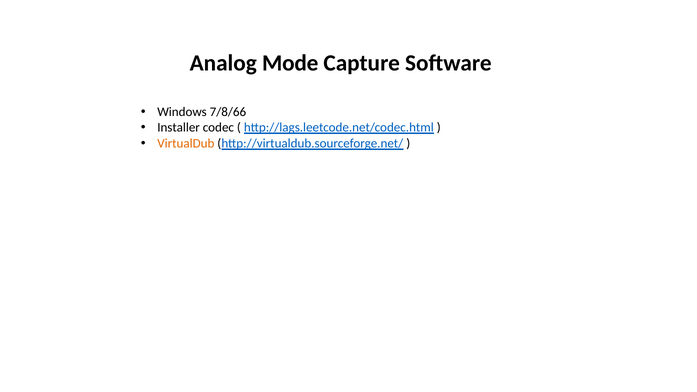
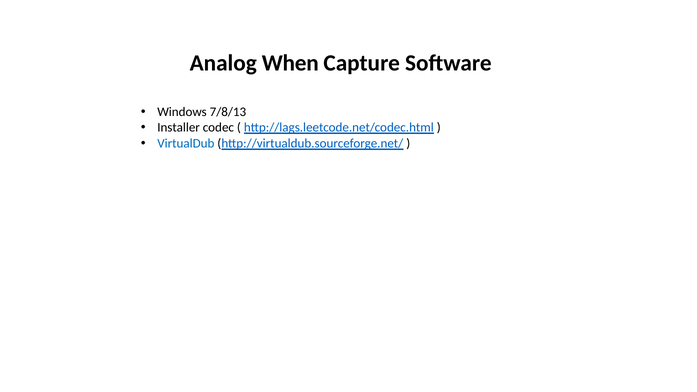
Mode: Mode -> When
7/8/66: 7/8/66 -> 7/8/13
VirtualDub colour: orange -> blue
